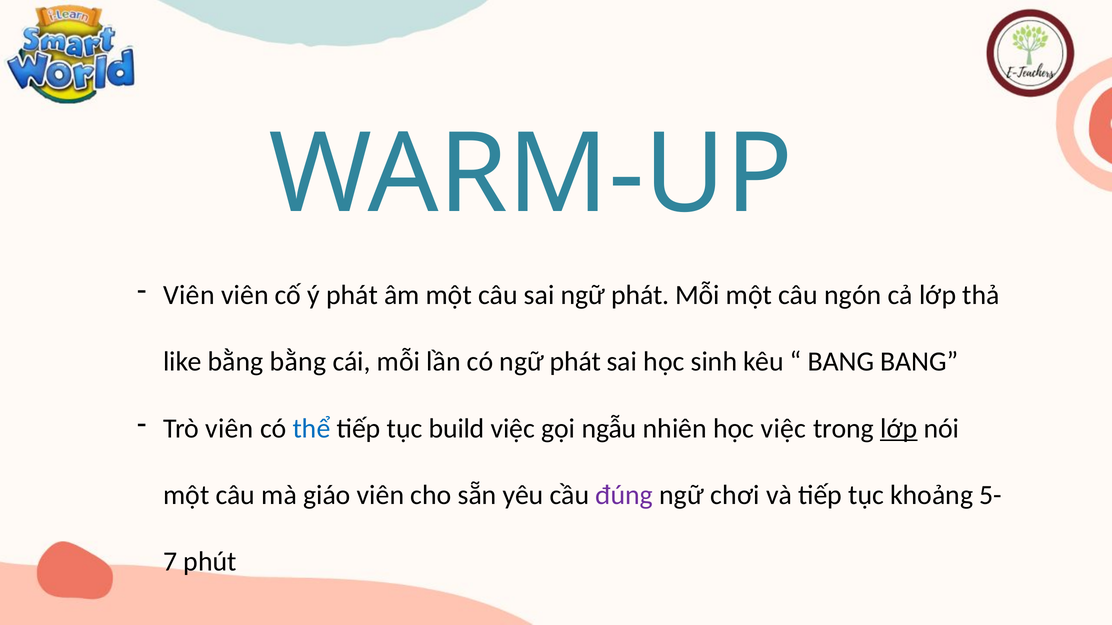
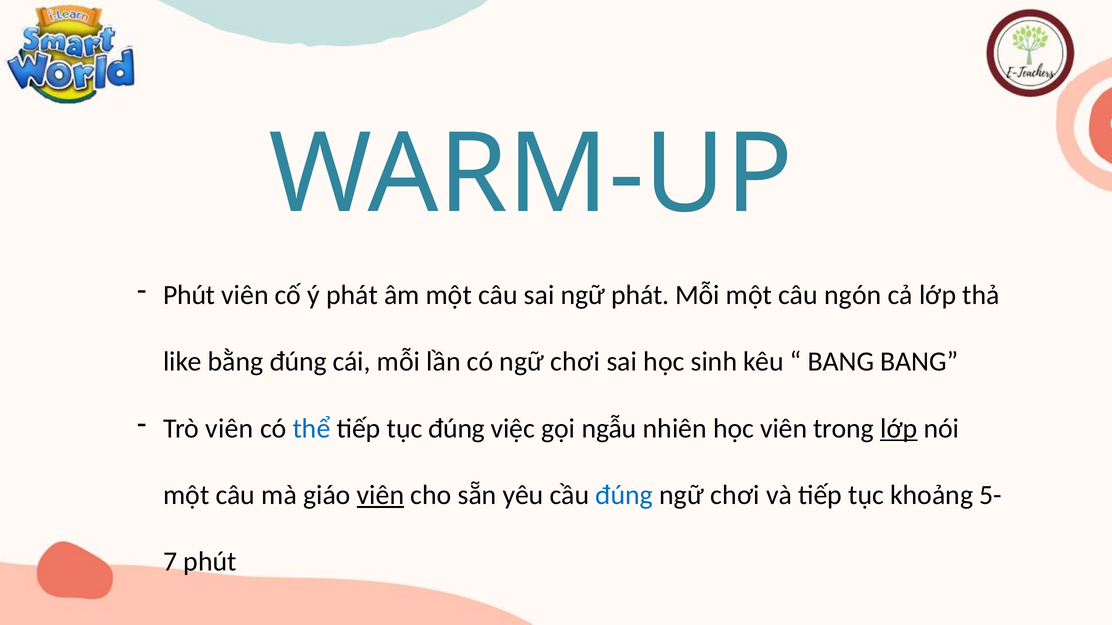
Viên at (189, 295): Viên -> Phút
bằng bằng: bằng -> đúng
có ngữ phát: phát -> chơi
tục build: build -> đúng
học việc: việc -> viên
viên at (380, 495) underline: none -> present
đúng at (624, 495) colour: purple -> blue
